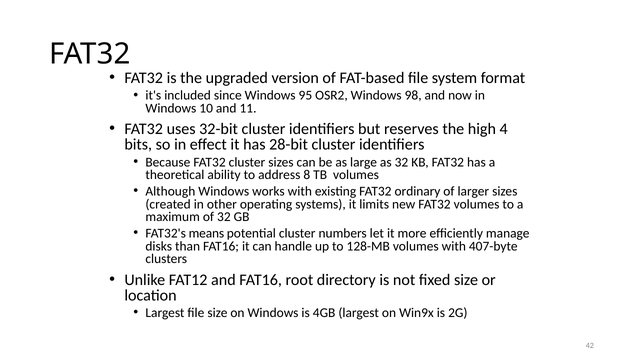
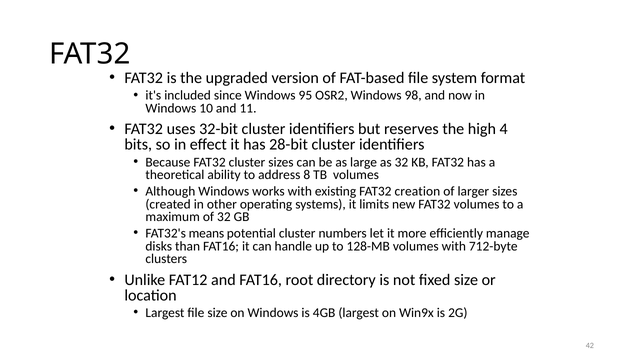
ordinary: ordinary -> creation
407-byte: 407-byte -> 712-byte
